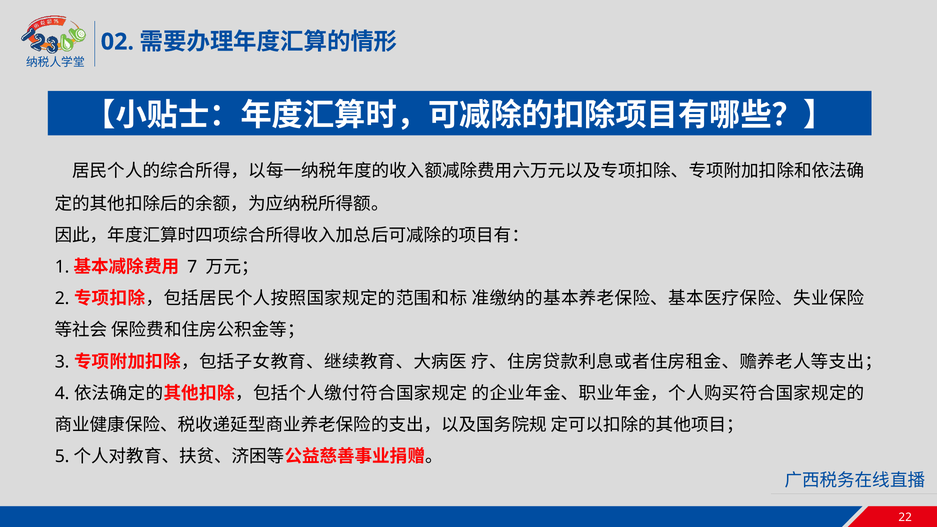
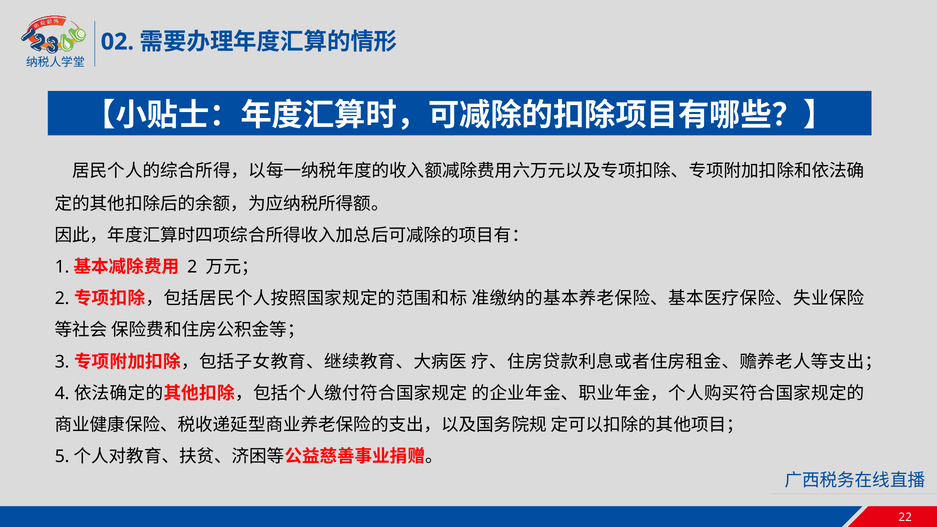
7 at (192, 267): 7 -> 2
